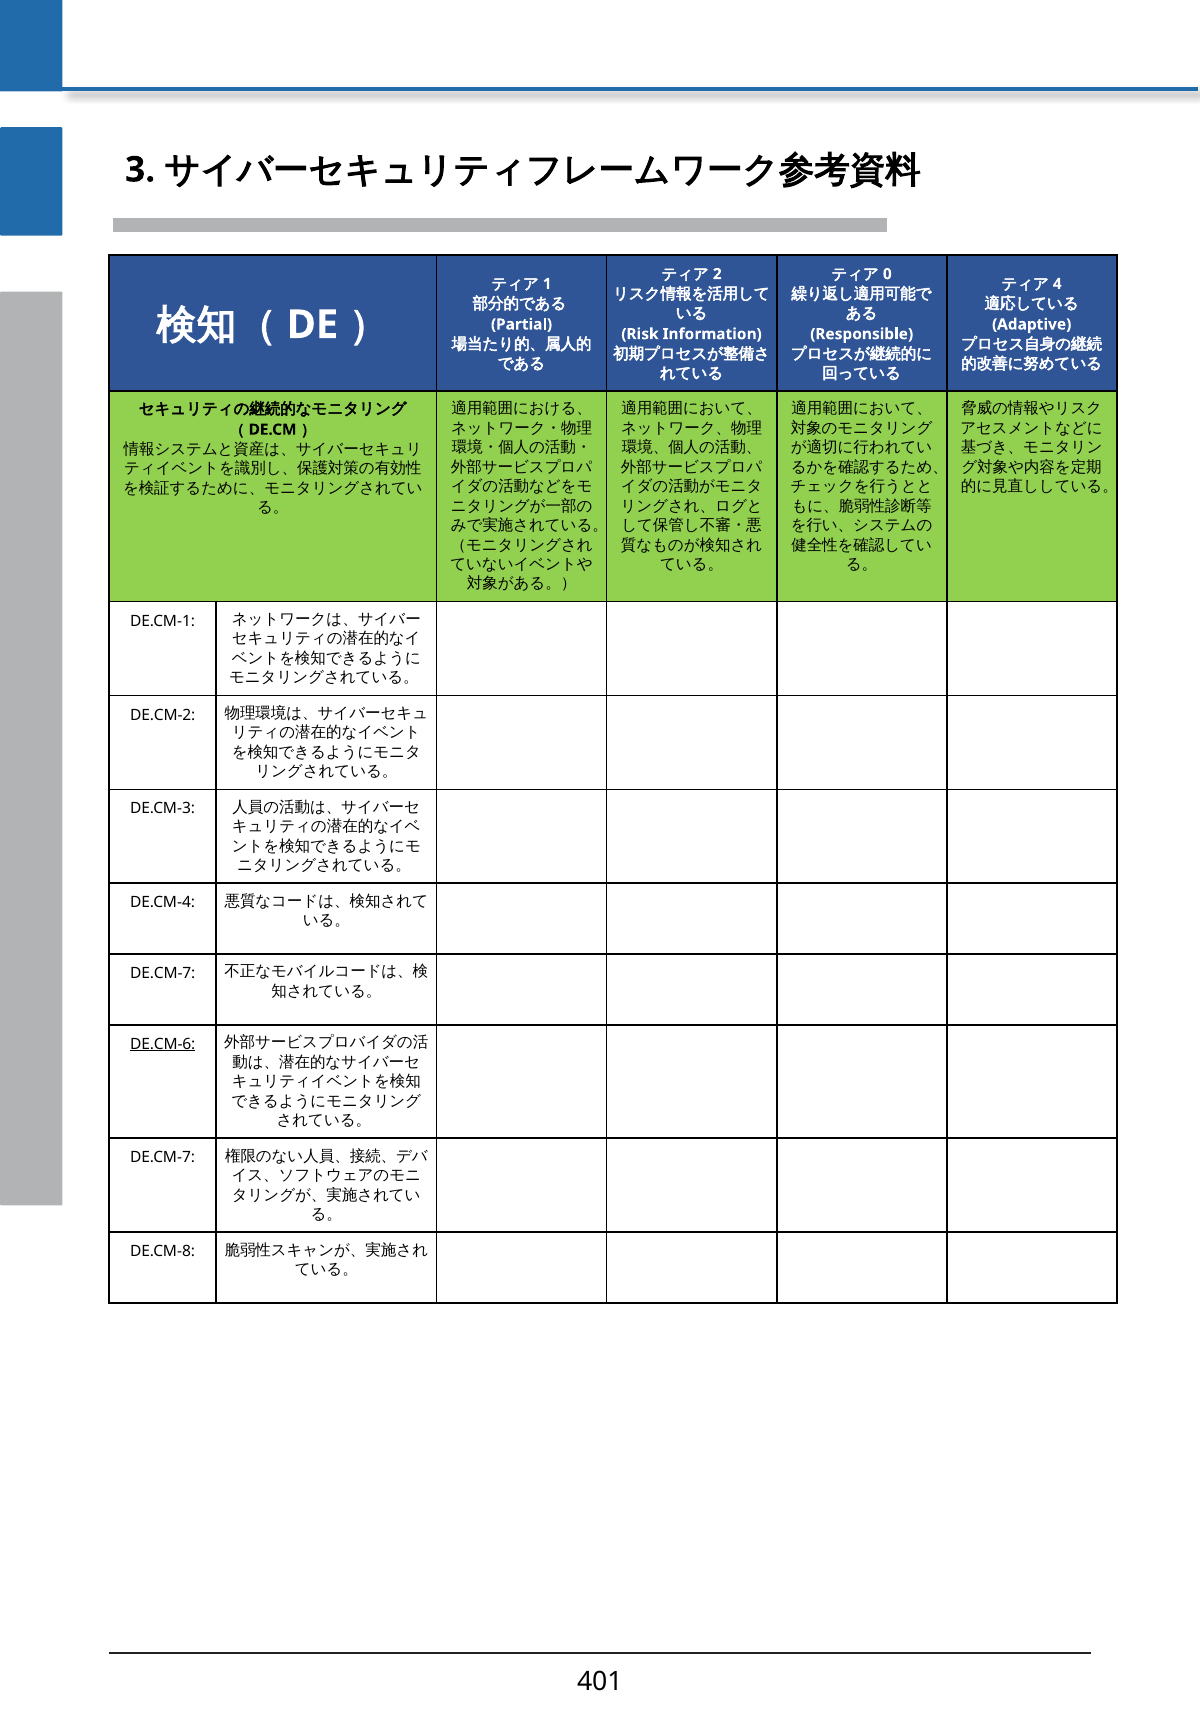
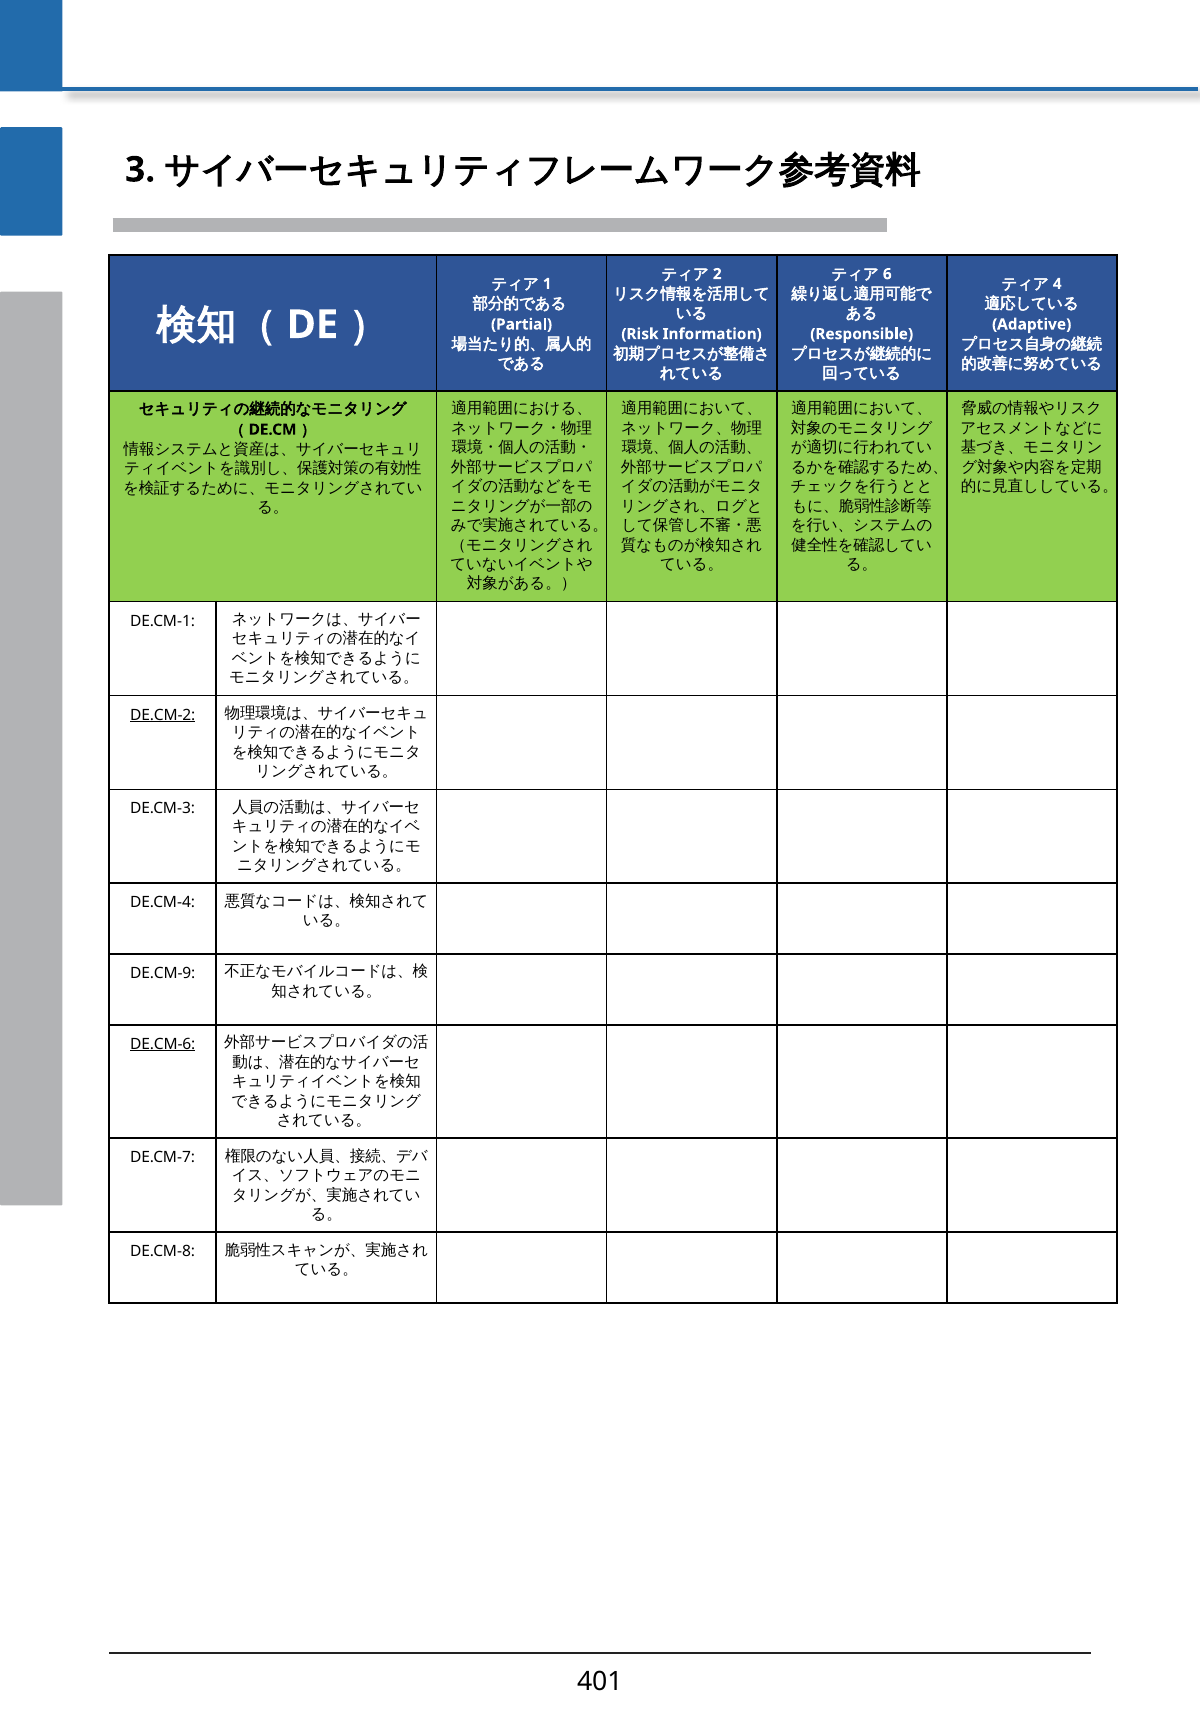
0: 0 -> 6
DE.CM-2 underline: none -> present
DE.CM-7 at (163, 973): DE.CM-7 -> DE.CM-9
